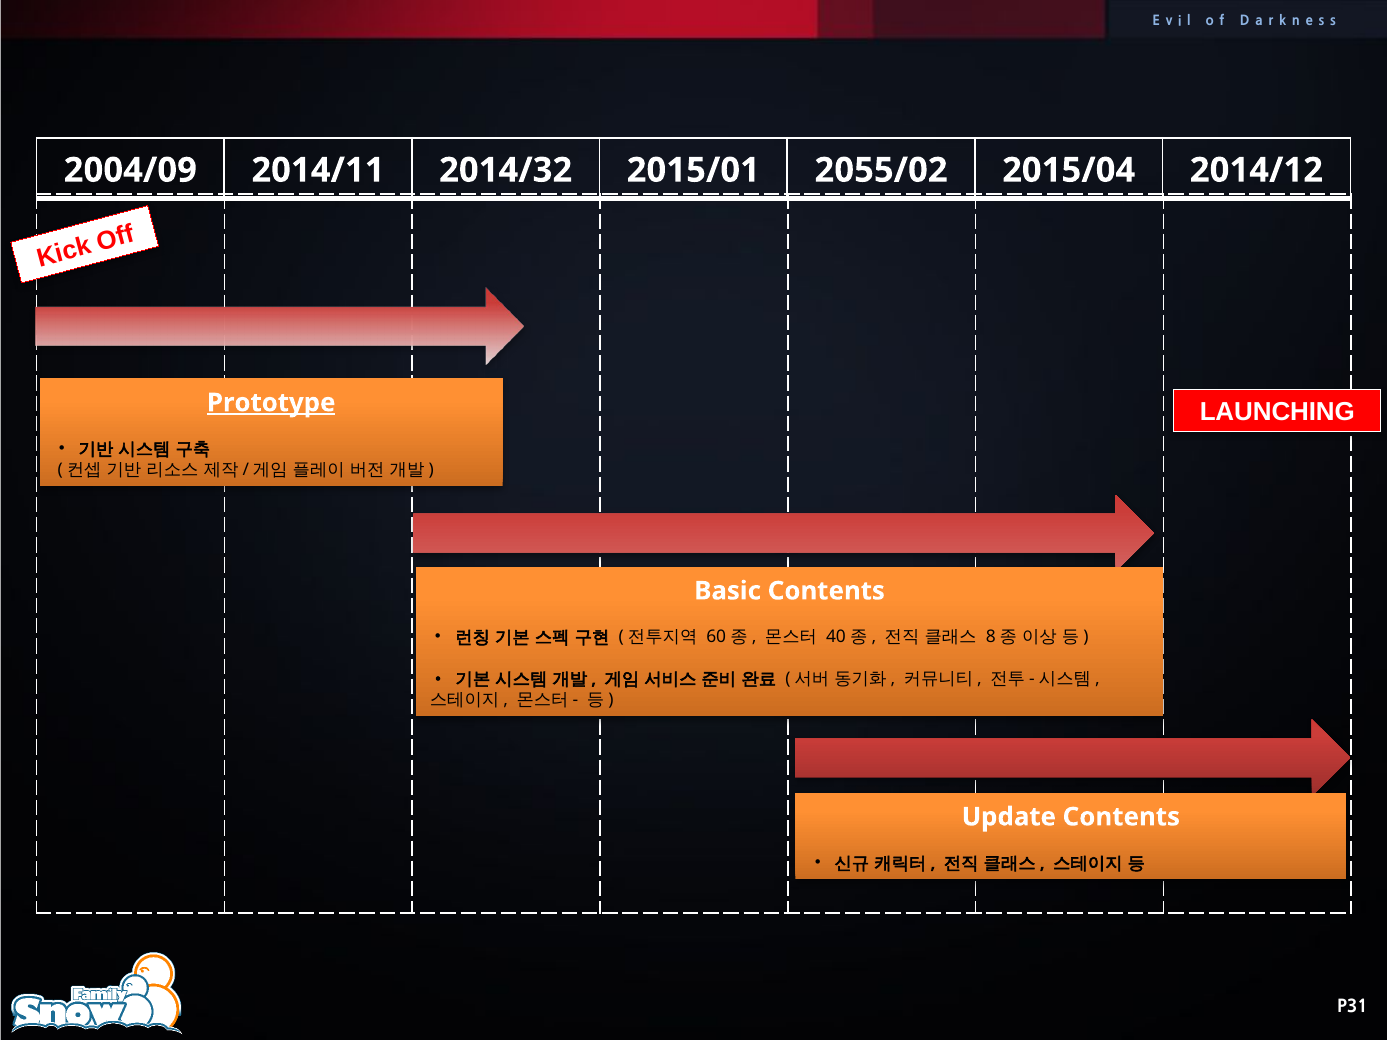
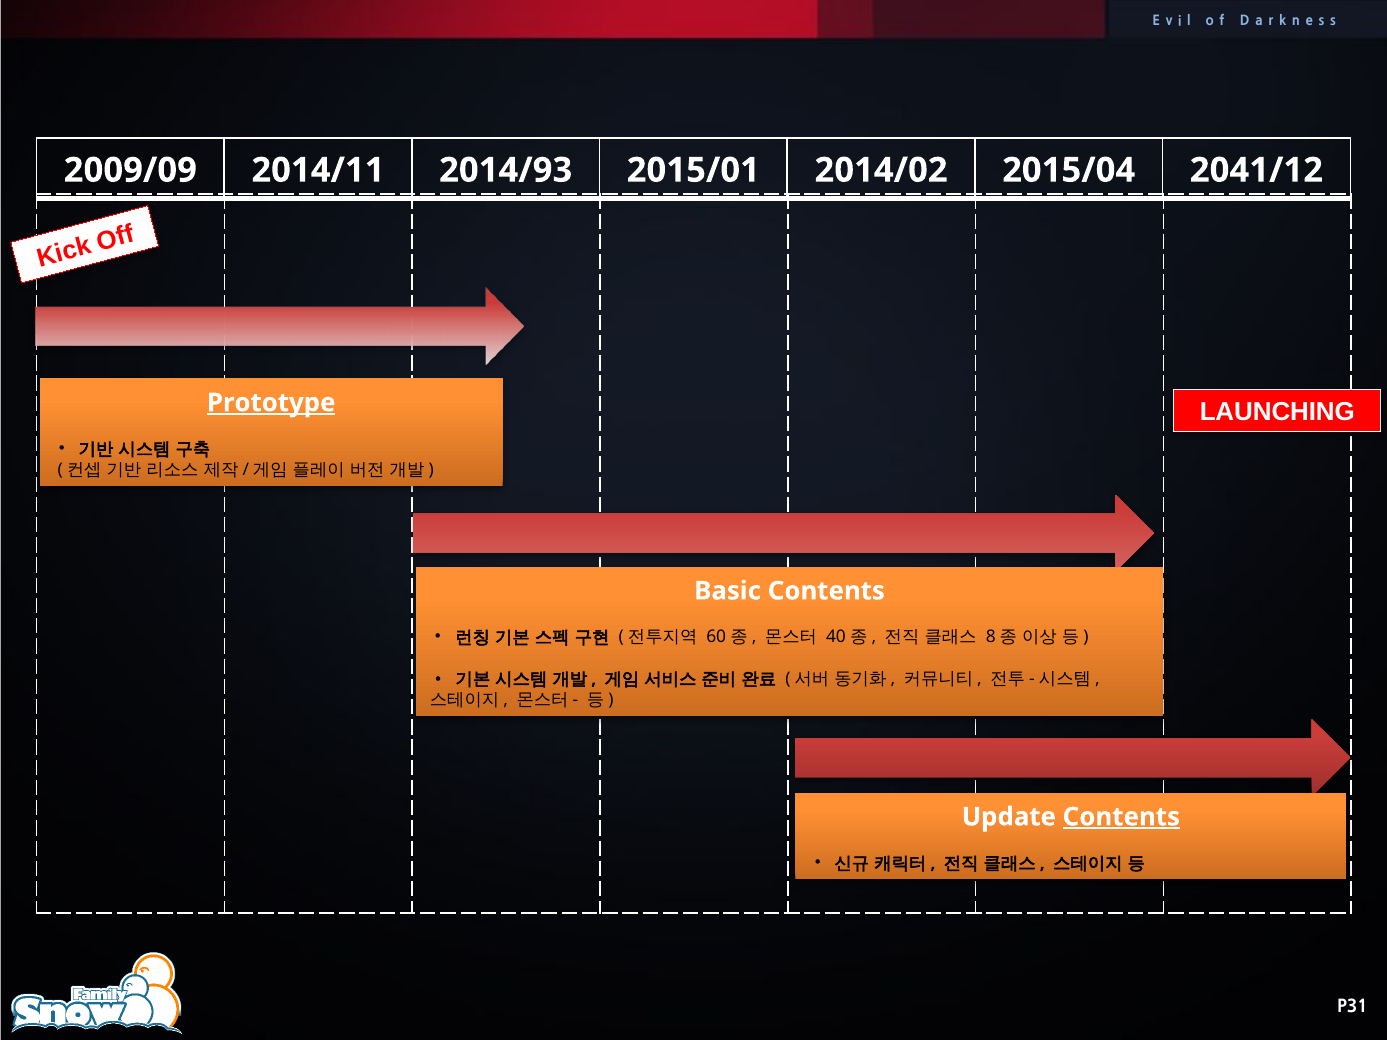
2004/09: 2004/09 -> 2009/09
2014/32: 2014/32 -> 2014/93
2055/02: 2055/02 -> 2014/02
2014/12: 2014/12 -> 2041/12
Contents at (1121, 817) underline: none -> present
